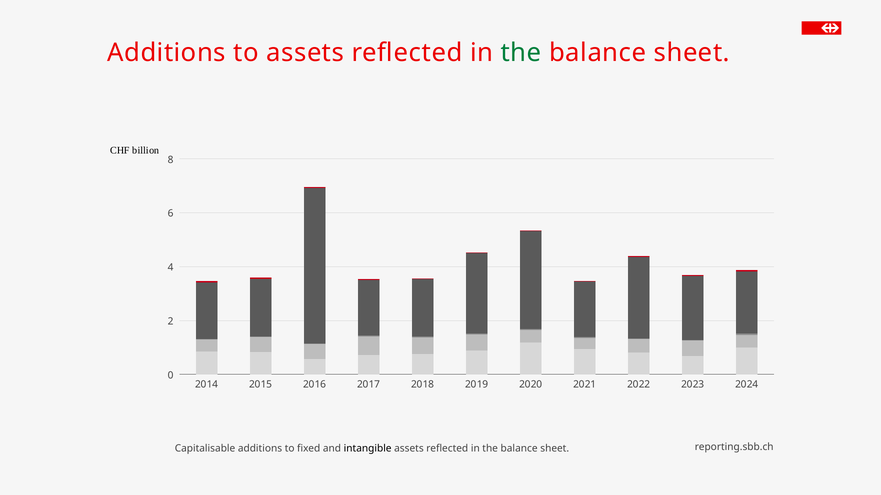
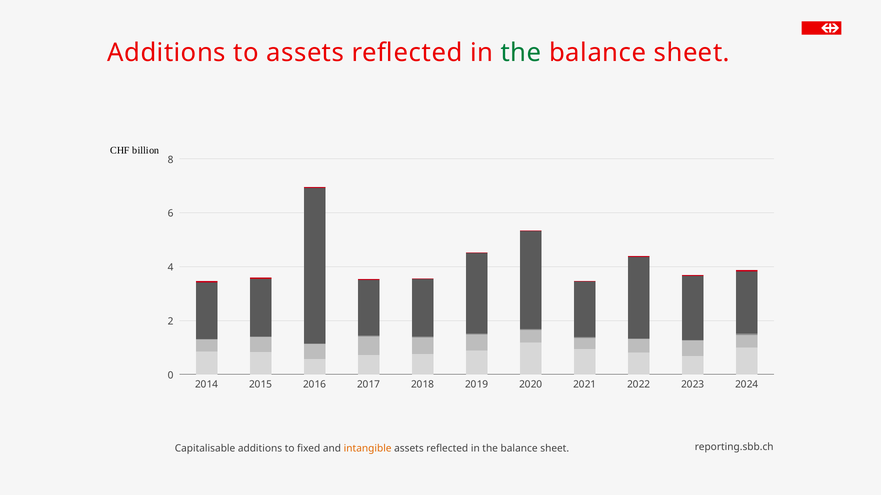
intangible colour: black -> orange
